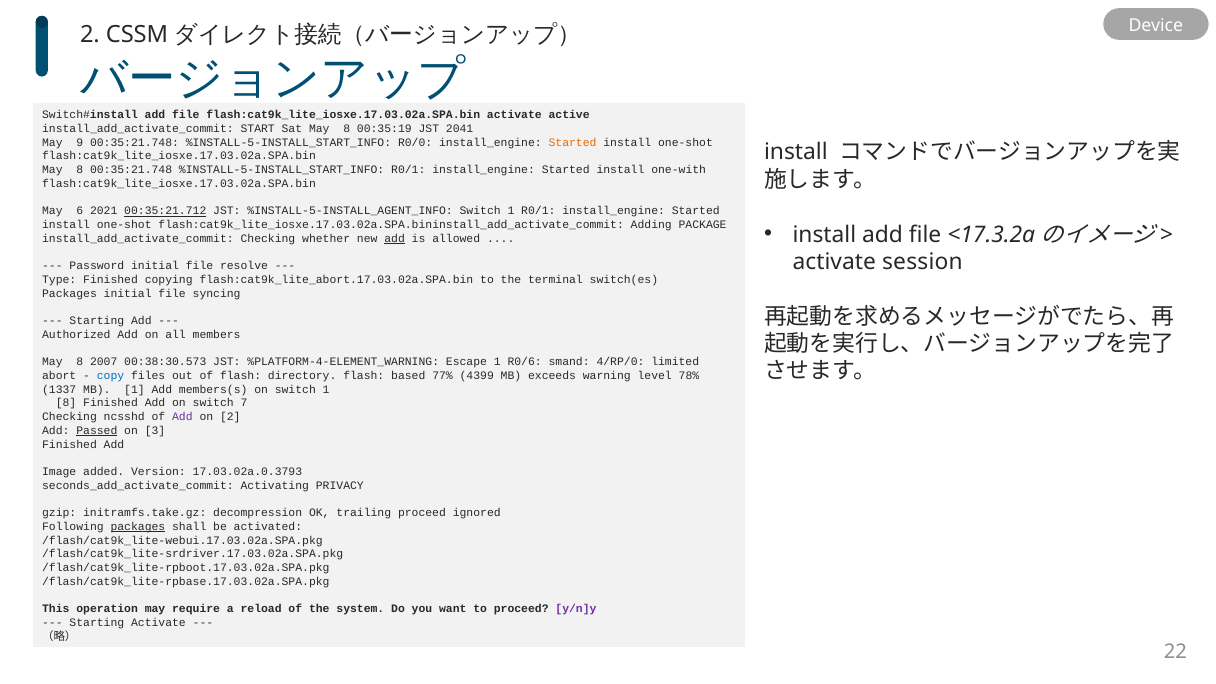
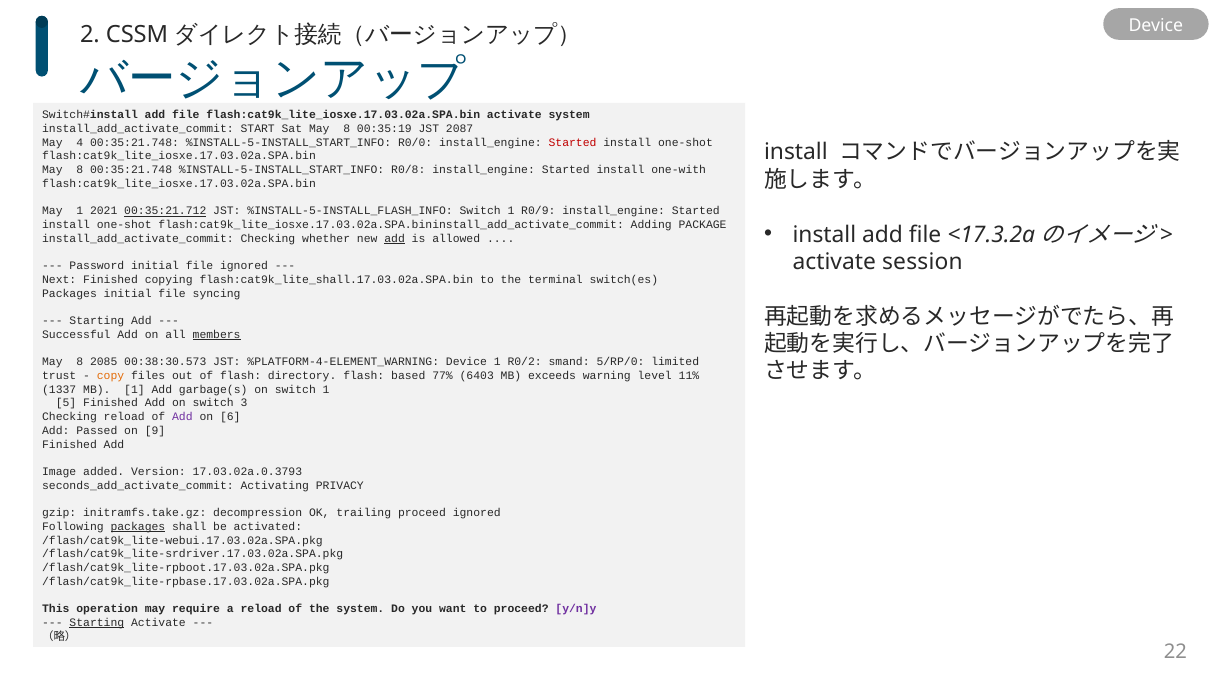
activate active: active -> system
2041: 2041 -> 2087
9: 9 -> 4
Started at (573, 143) colour: orange -> red
%INSTALL-5-INSTALL_START_INFO R0/1: R0/1 -> R0/8
May 6: 6 -> 1
%INSTALL-5-INSTALL_AGENT_INFO: %INSTALL-5-INSTALL_AGENT_INFO -> %INSTALL-5-INSTALL_FLASH_INFO
1 R0/1: R0/1 -> R0/9
file resolve: resolve -> ignored
Type: Type -> Next
flash:cat9k_lite_abort.17.03.02a.SPA.bin: flash:cat9k_lite_abort.17.03.02a.SPA.bin -> flash:cat9k_lite_shall.17.03.02a.SPA.bin
Authorized: Authorized -> Successful
members underline: none -> present
2007: 2007 -> 2085
%PLATFORM-4-ELEMENT_WARNING Escape: Escape -> Device
R0/6: R0/6 -> R0/2
4/RP/0: 4/RP/0 -> 5/RP/0
abort: abort -> trust
copy colour: blue -> orange
4399: 4399 -> 6403
78%: 78% -> 11%
members(s: members(s -> garbage(s
8 at (66, 403): 8 -> 5
7: 7 -> 3
Checking ncsshd: ncsshd -> reload
on 2: 2 -> 6
Passed underline: present -> none
3: 3 -> 9
Starting at (97, 623) underline: none -> present
